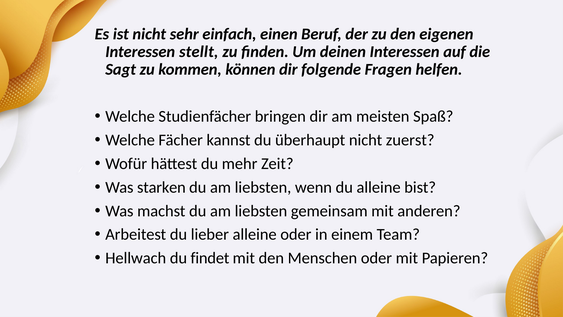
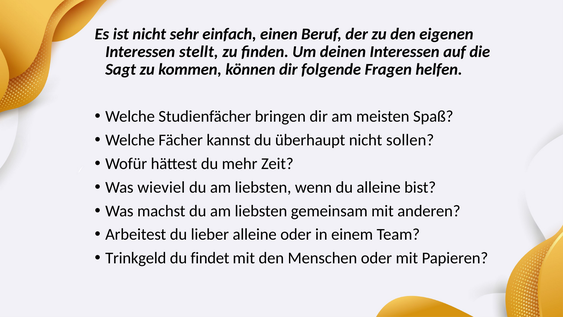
zuerst: zuerst -> sollen
starken: starken -> wieviel
Hellwach: Hellwach -> Trinkgeld
